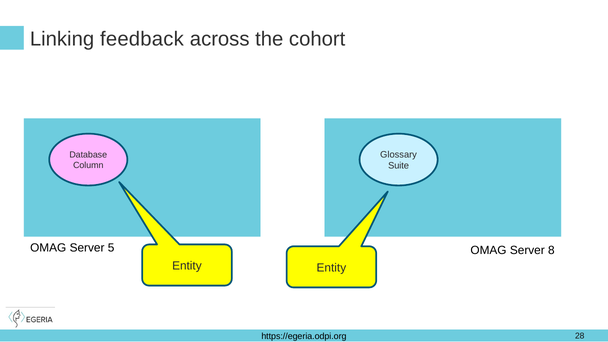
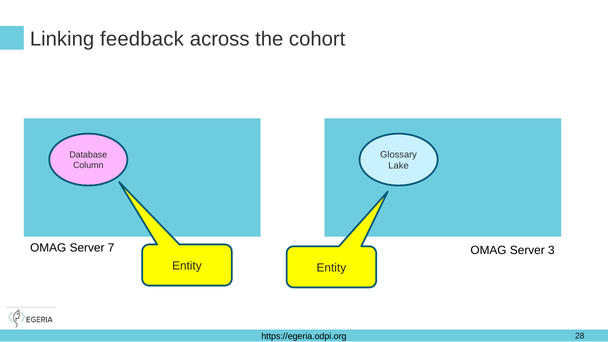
Suite: Suite -> Lake
5: 5 -> 7
8: 8 -> 3
